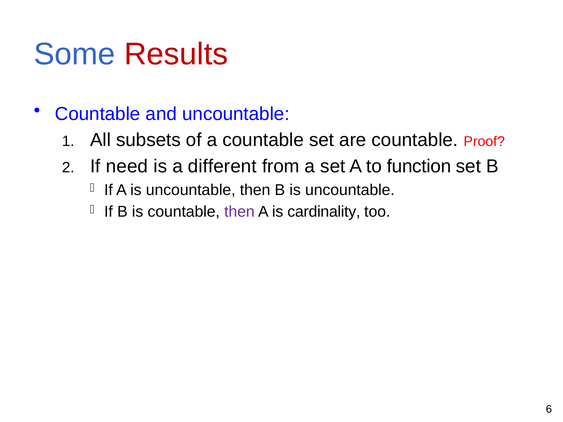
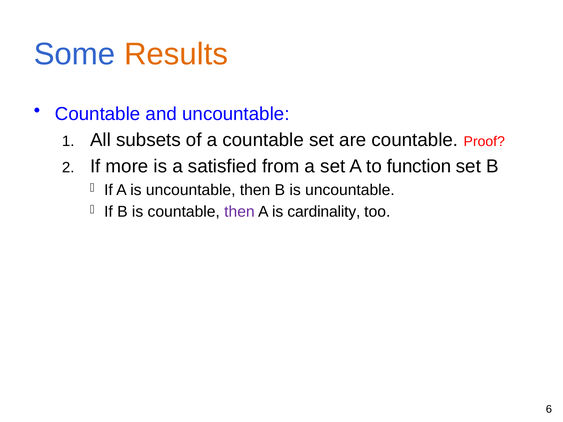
Results colour: red -> orange
need: need -> more
different: different -> satisfied
